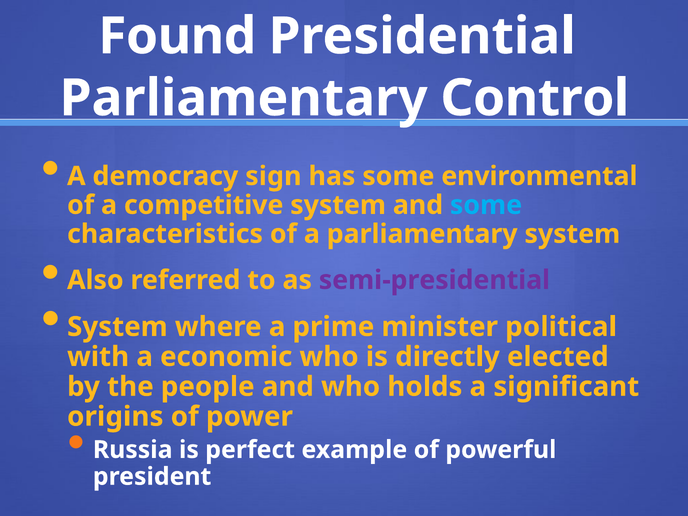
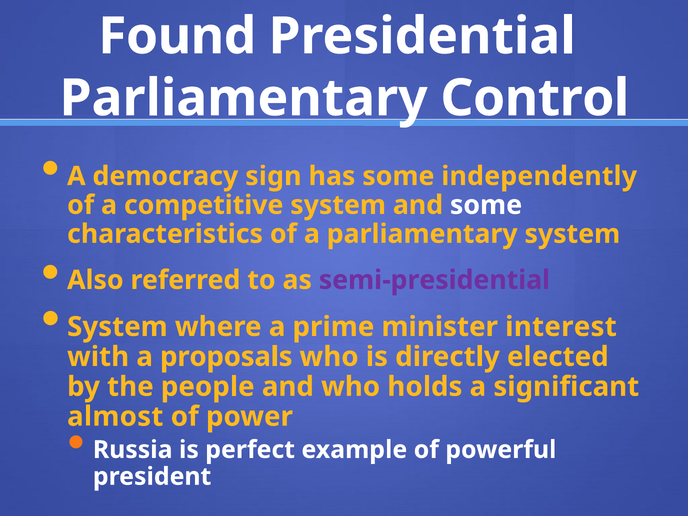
environmental: environmental -> independently
some at (486, 205) colour: light blue -> white
political: political -> interest
economic: economic -> proposals
origins: origins -> almost
